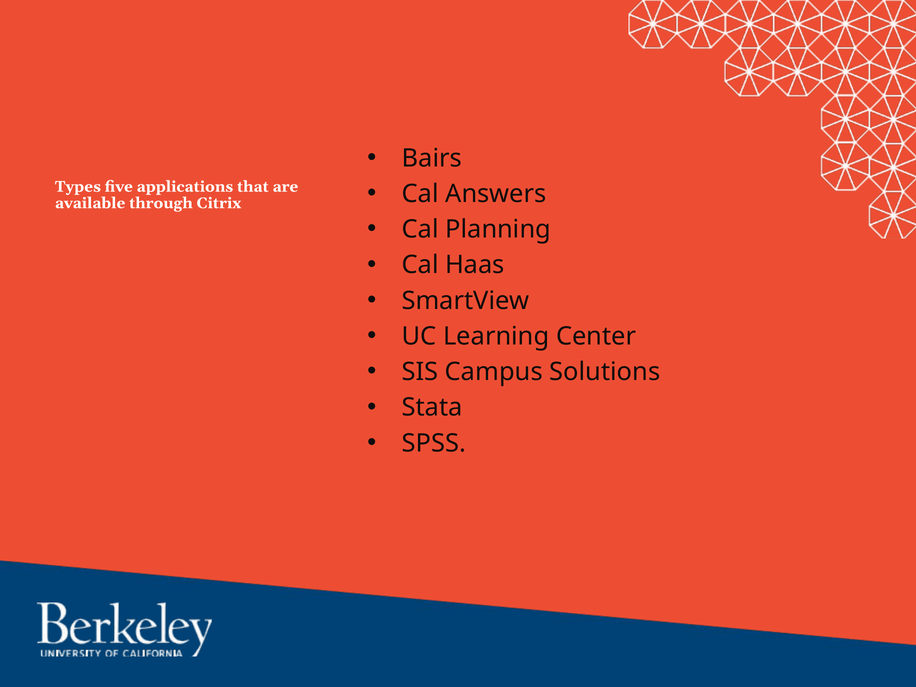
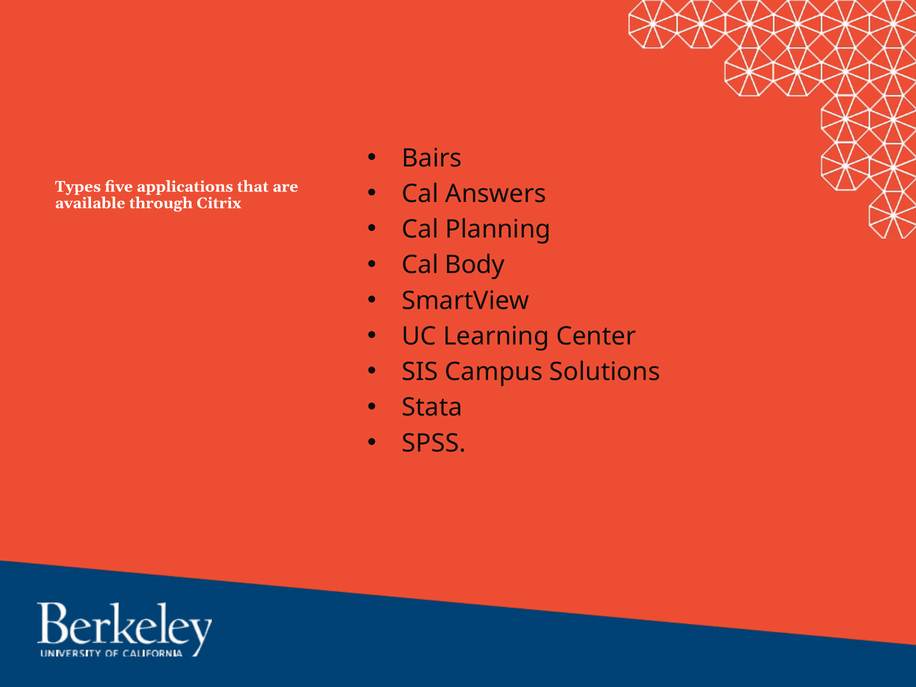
Haas: Haas -> Body
